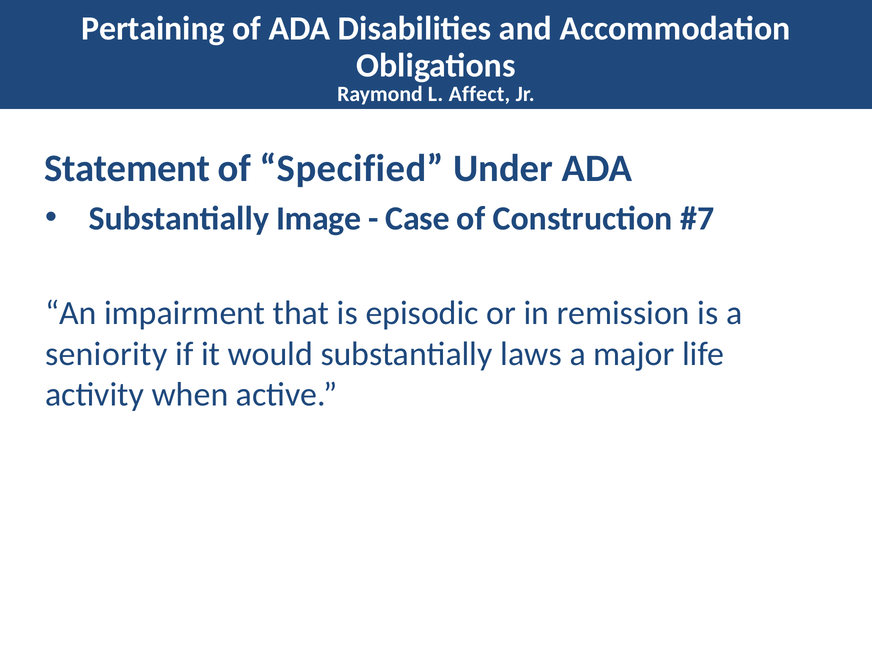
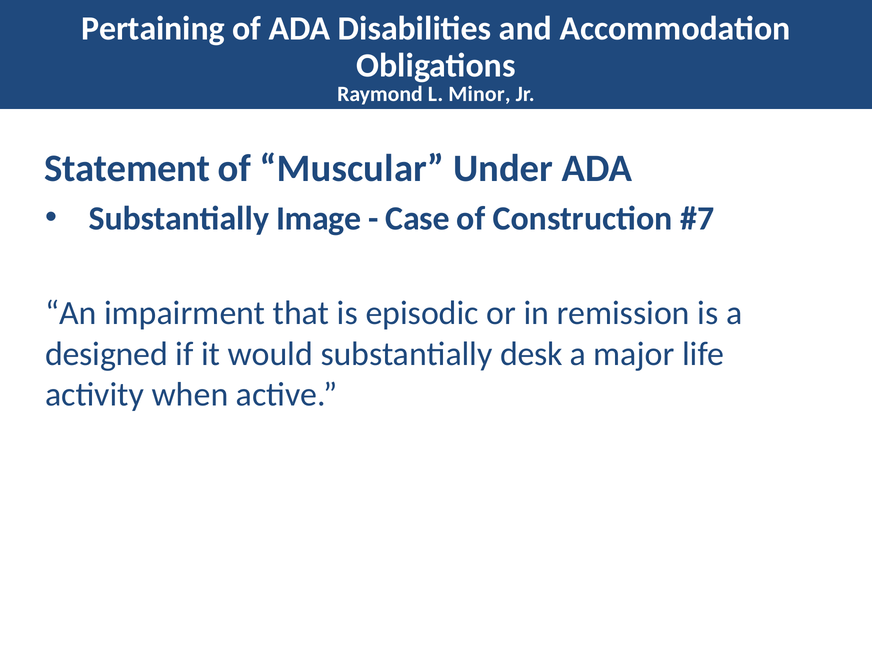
Affect: Affect -> Minor
Specified: Specified -> Muscular
seniority: seniority -> designed
laws: laws -> desk
